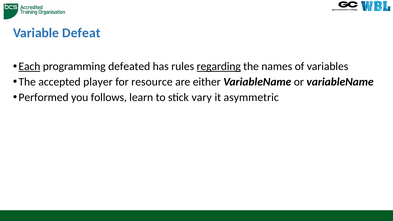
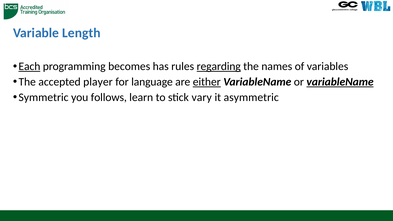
Defeat: Defeat -> Length
defeated: defeated -> becomes
resource: resource -> language
either underline: none -> present
variableName at (340, 82) underline: none -> present
Performed: Performed -> Symmetric
